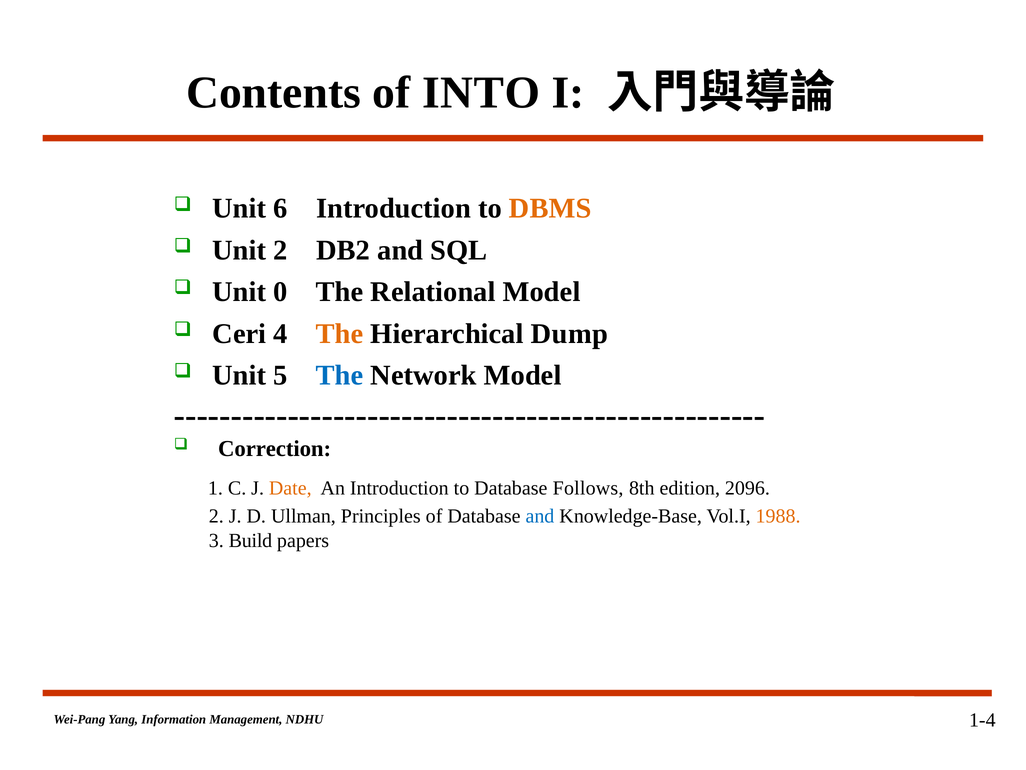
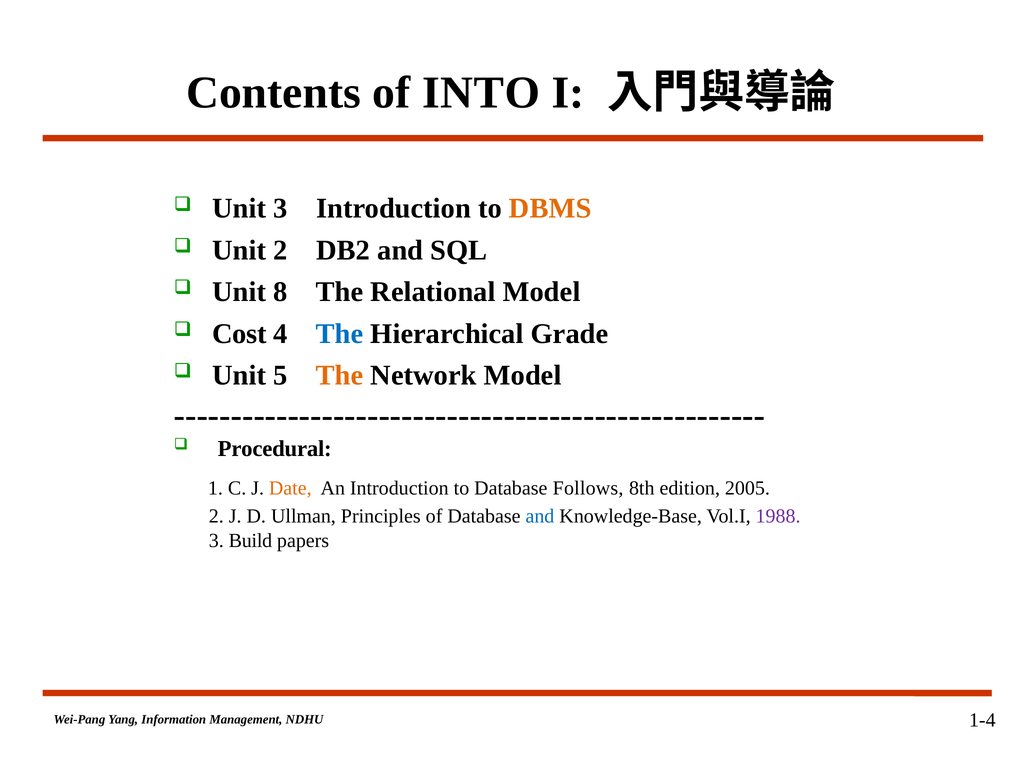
Unit 6: 6 -> 3
0: 0 -> 8
Ceri: Ceri -> Cost
The at (339, 333) colour: orange -> blue
Dump: Dump -> Grade
The at (339, 375) colour: blue -> orange
Correction: Correction -> Procedural
2096: 2096 -> 2005
1988 colour: orange -> purple
